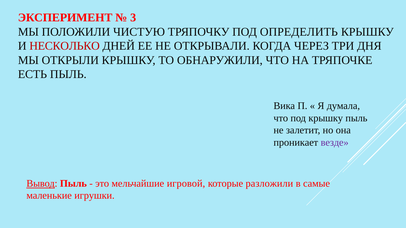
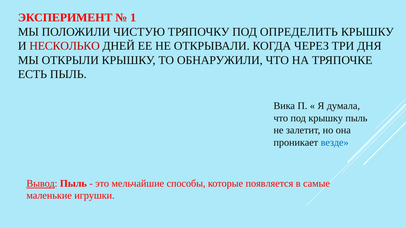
3: 3 -> 1
везде colour: purple -> blue
игровой: игровой -> способы
разложили: разложили -> появляется
